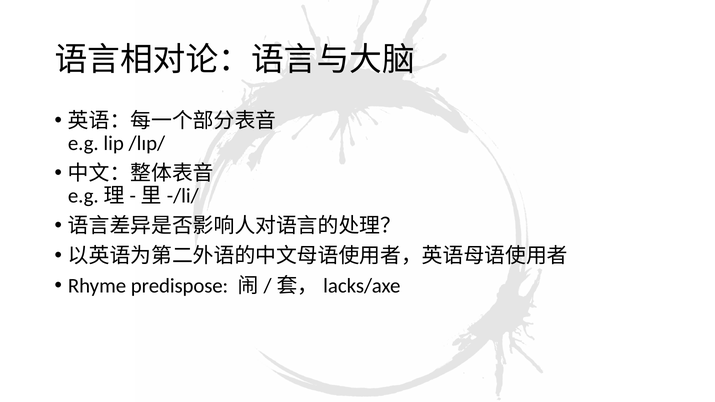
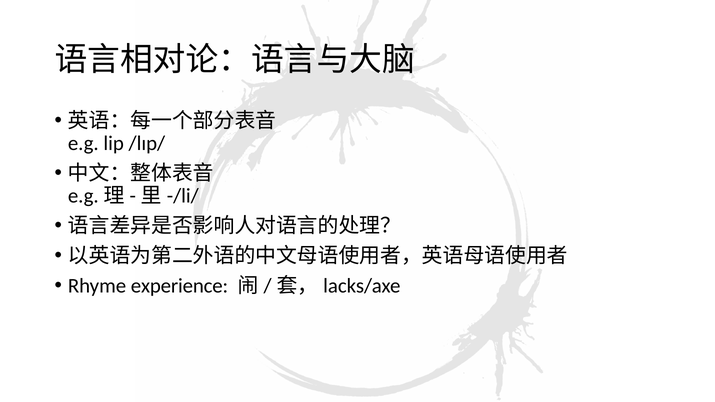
predispose: predispose -> experience
